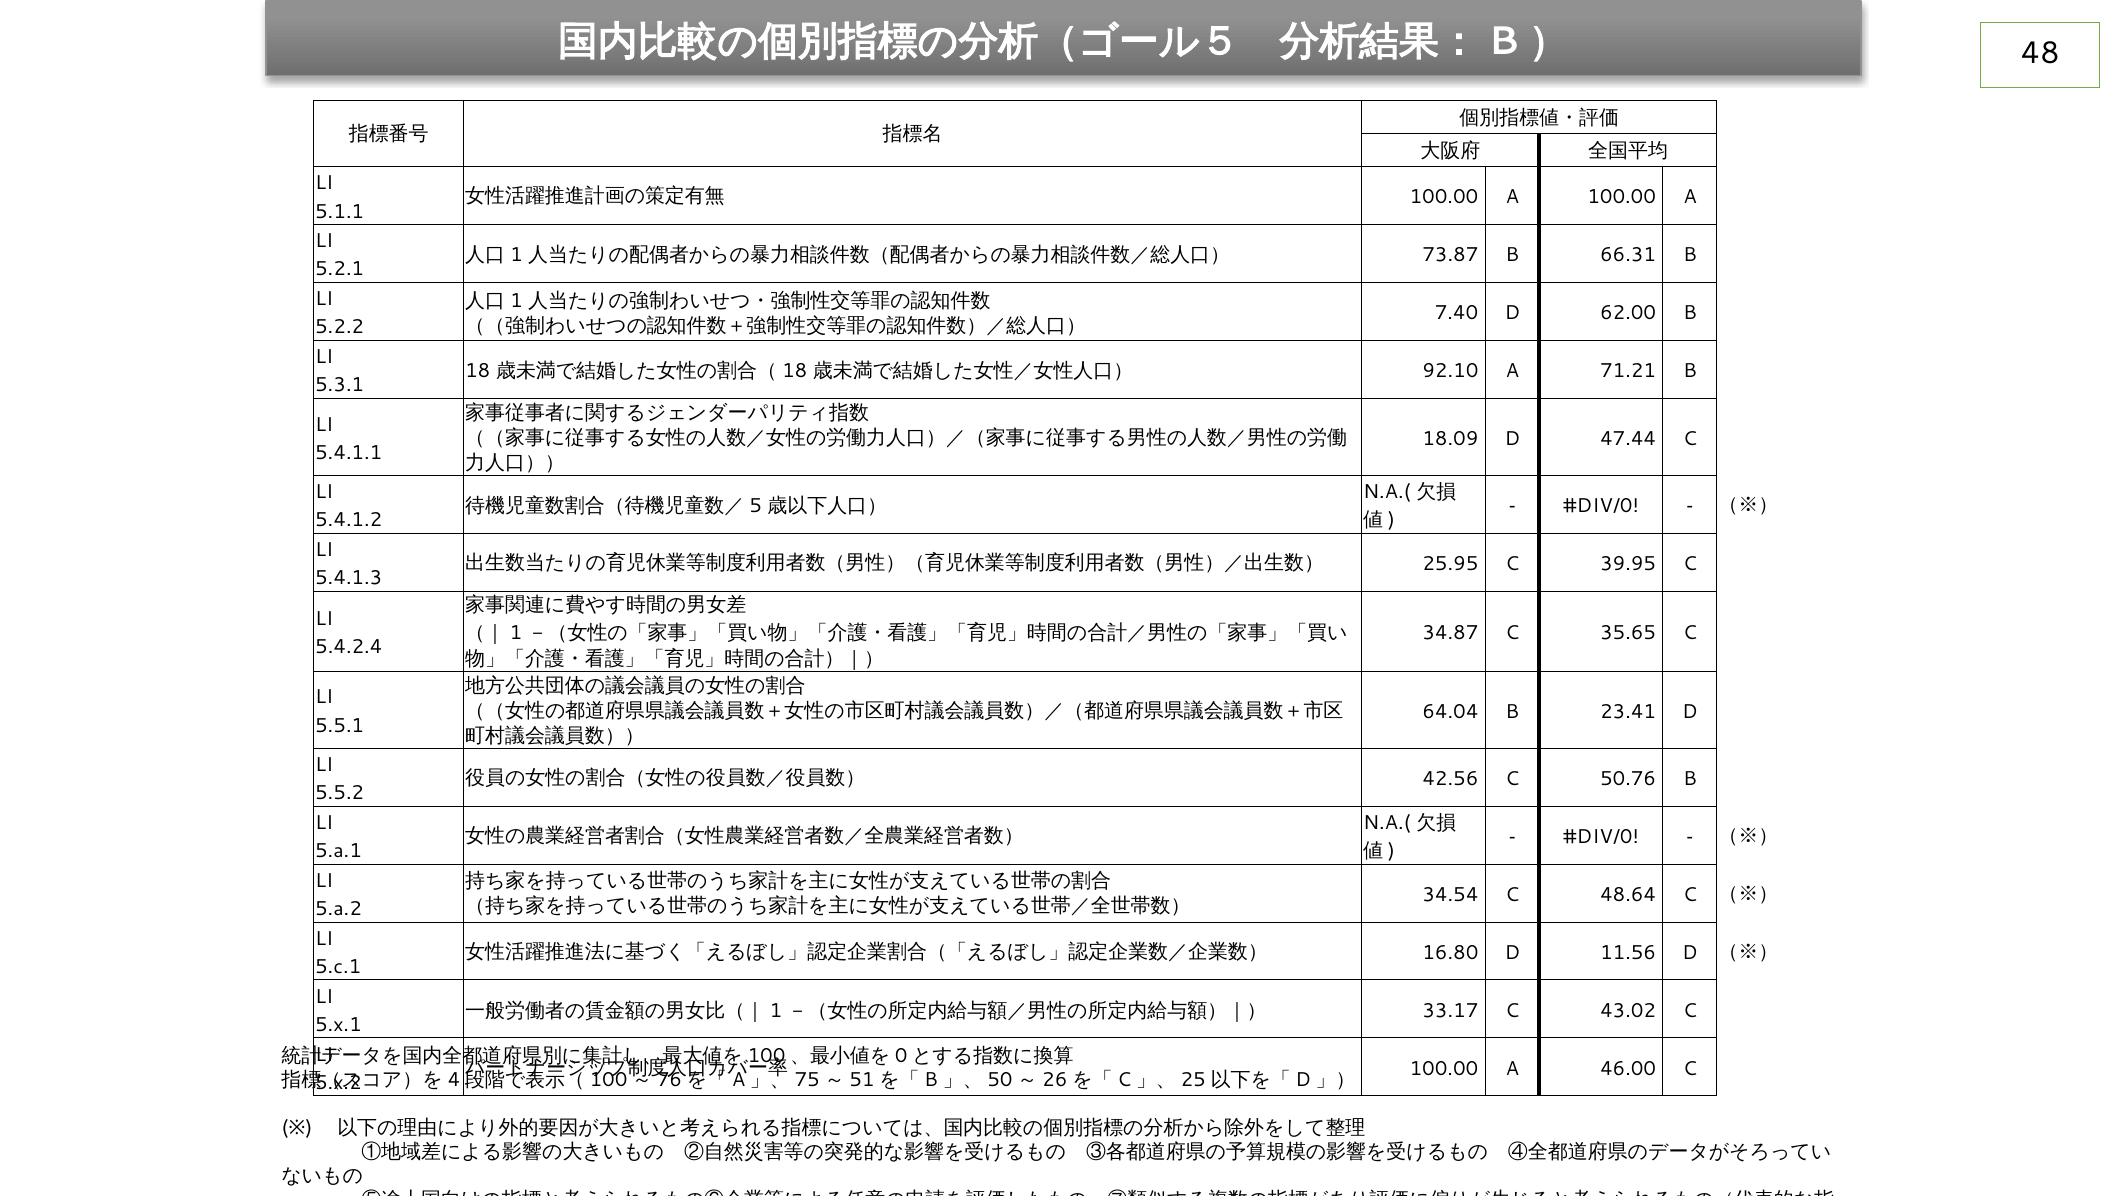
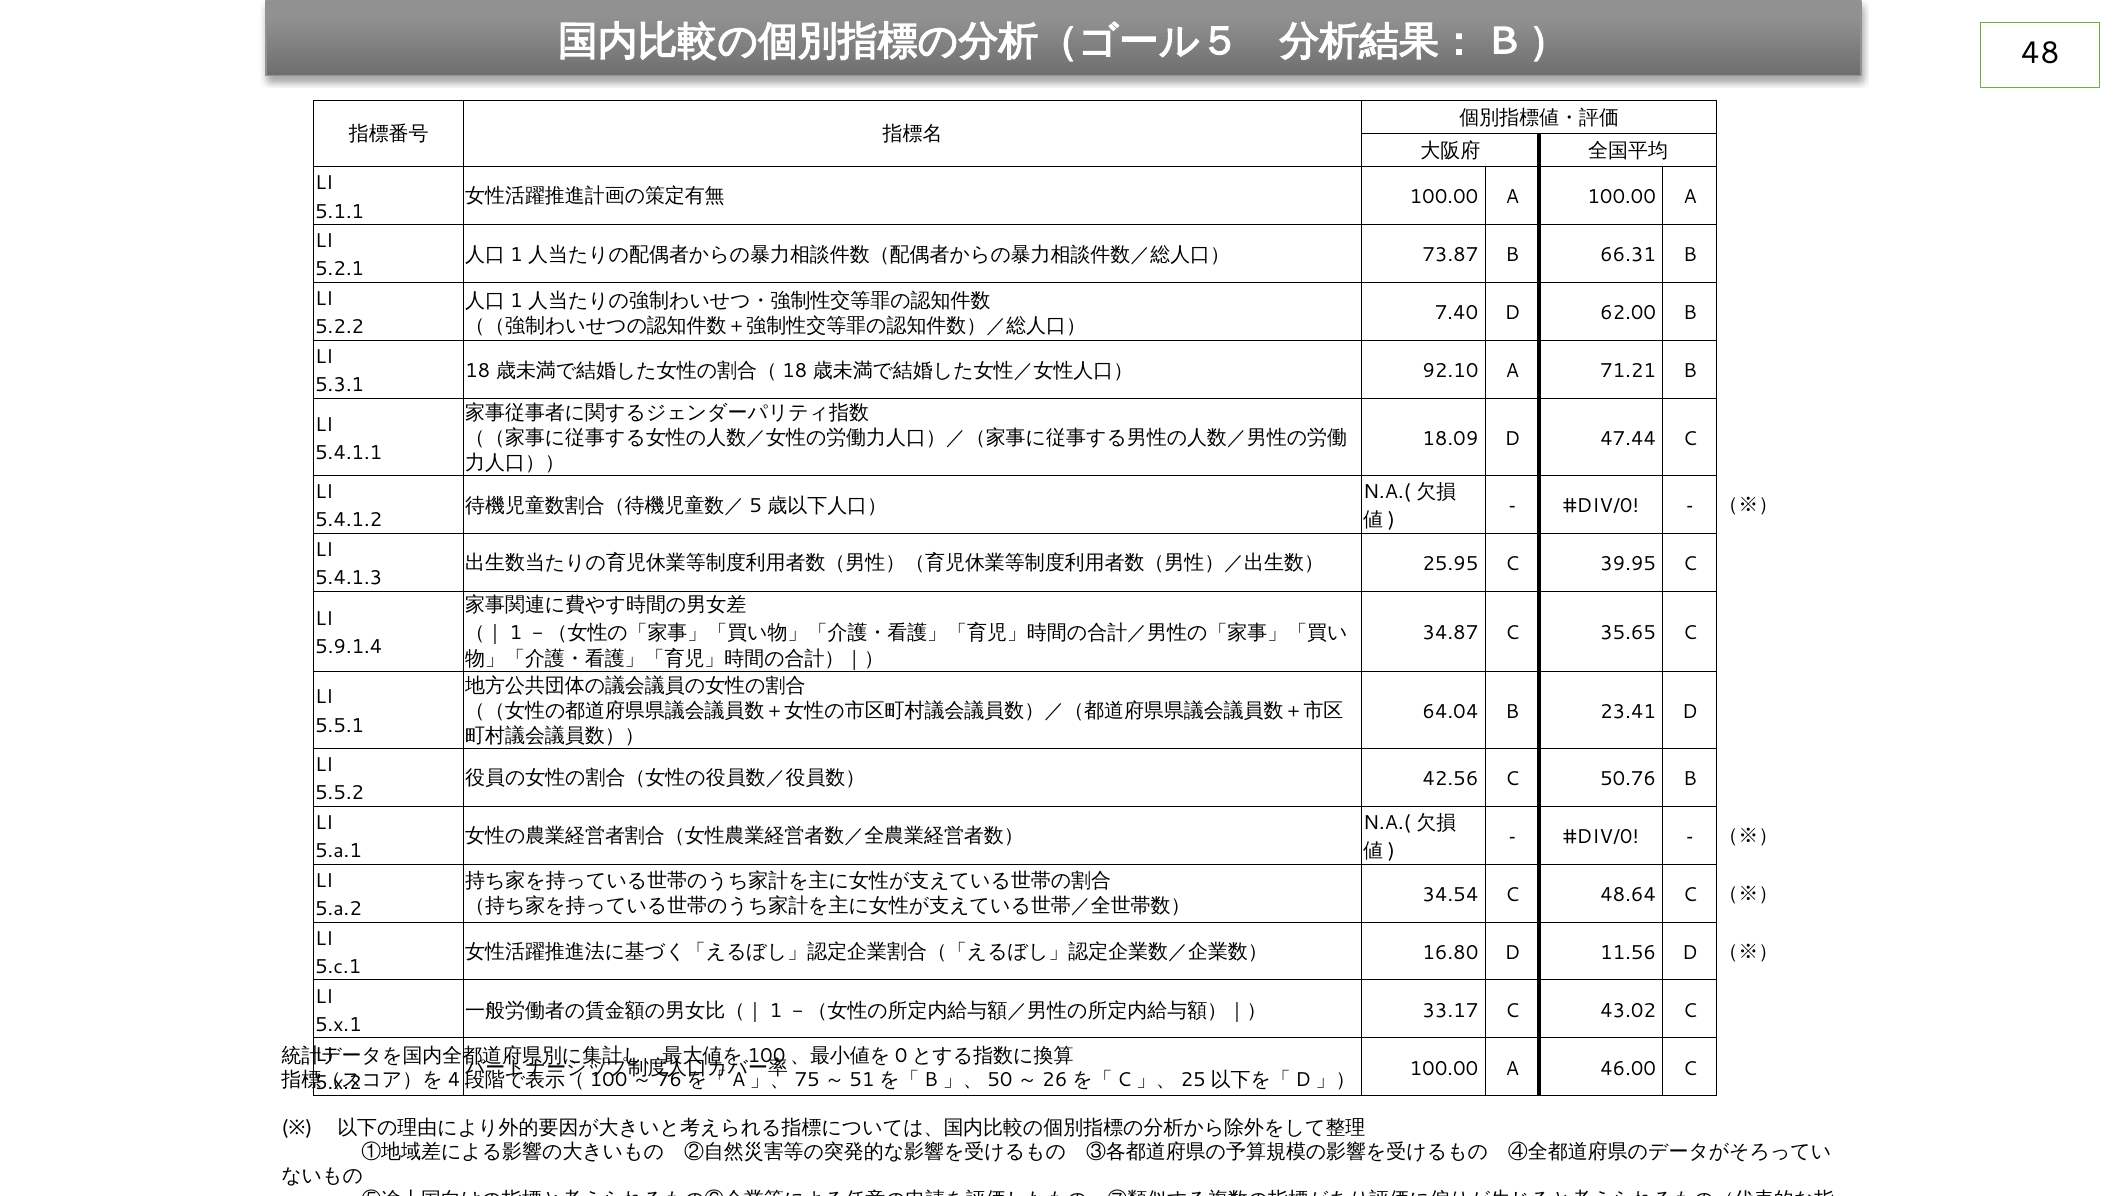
5.4.2.4: 5.4.2.4 -> 5.9.1.4
